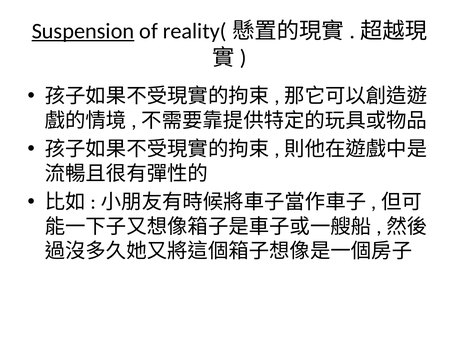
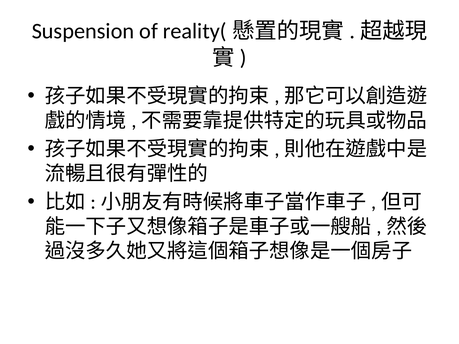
Suspension underline: present -> none
